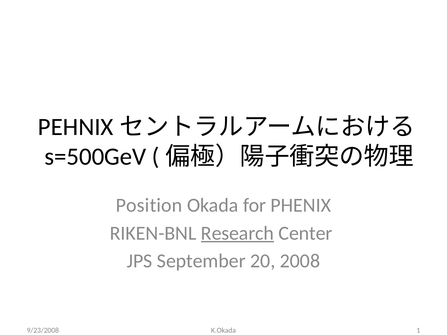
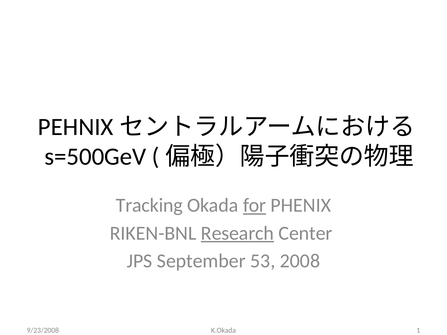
Position: Position -> Tracking
for underline: none -> present
20: 20 -> 53
